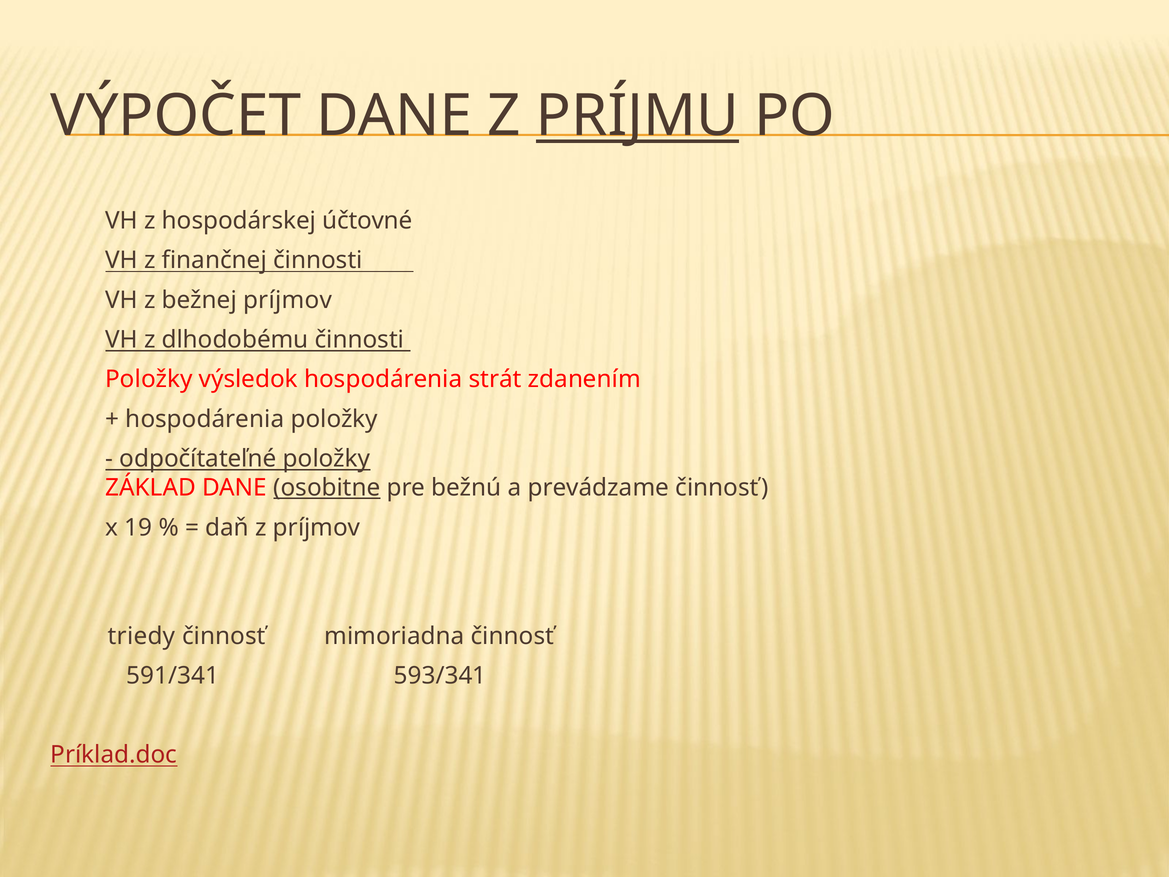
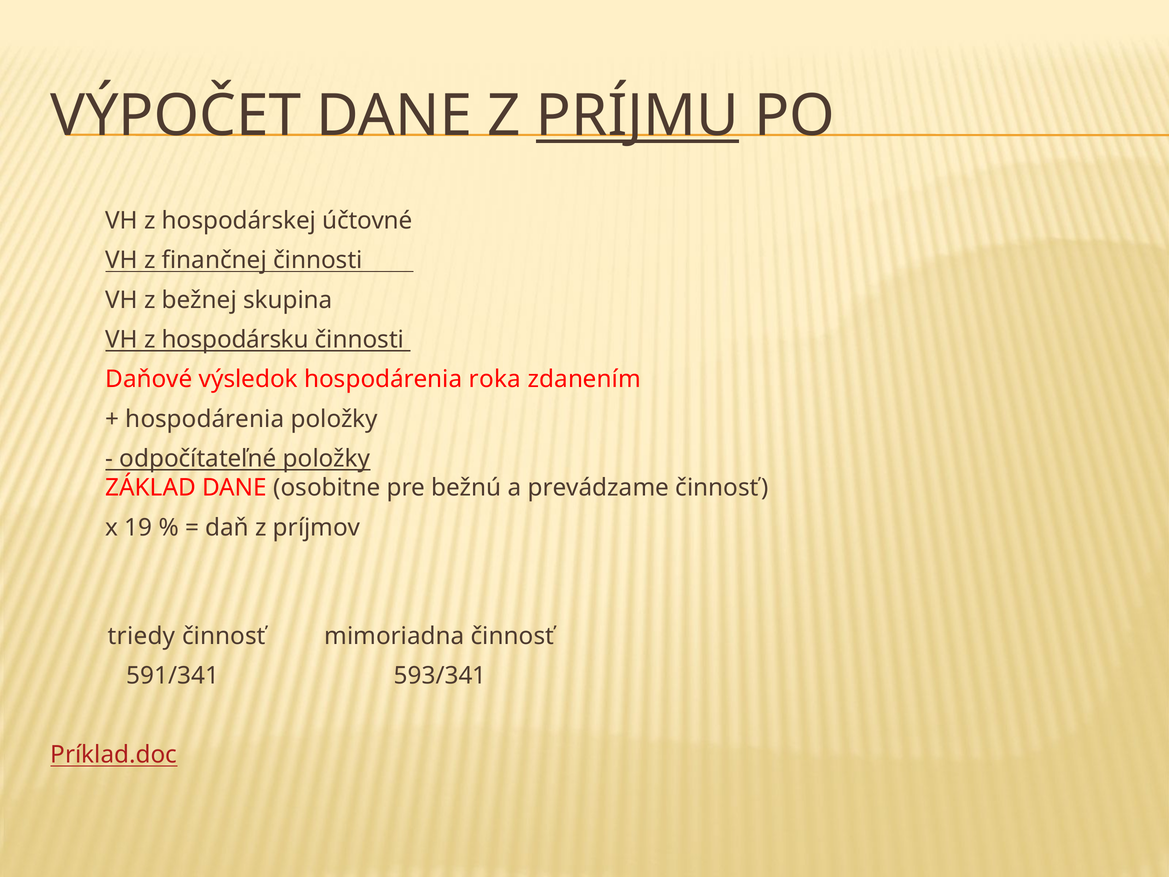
bežnej príjmov: príjmov -> skupina
dlhodobému: dlhodobému -> hospodársku
Položky at (149, 379): Položky -> Daňové
strát: strát -> roka
osobitne underline: present -> none
